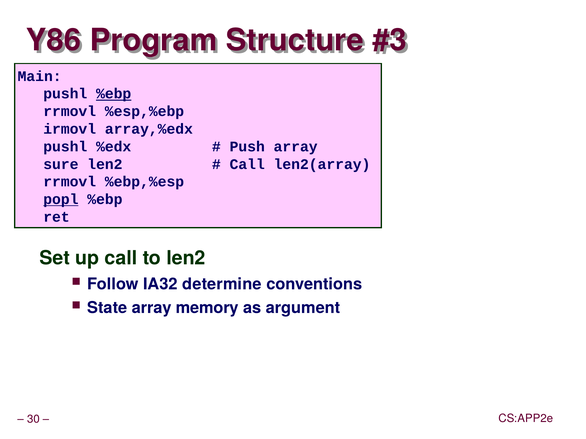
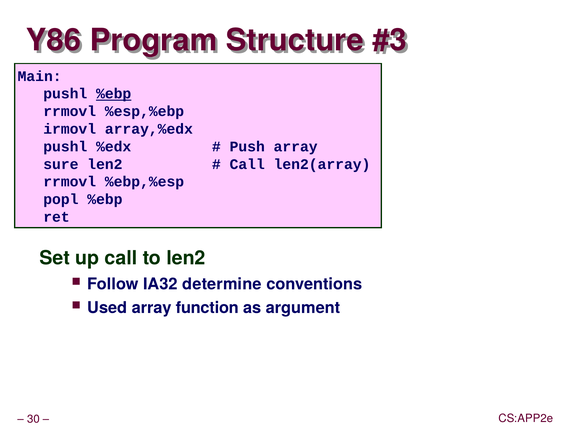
popl underline: present -> none
State: State -> Used
memory: memory -> function
